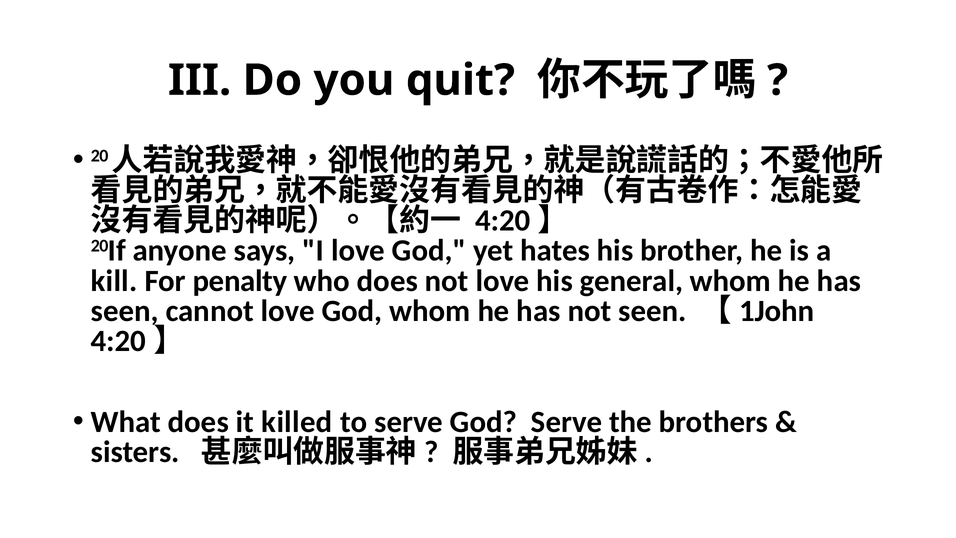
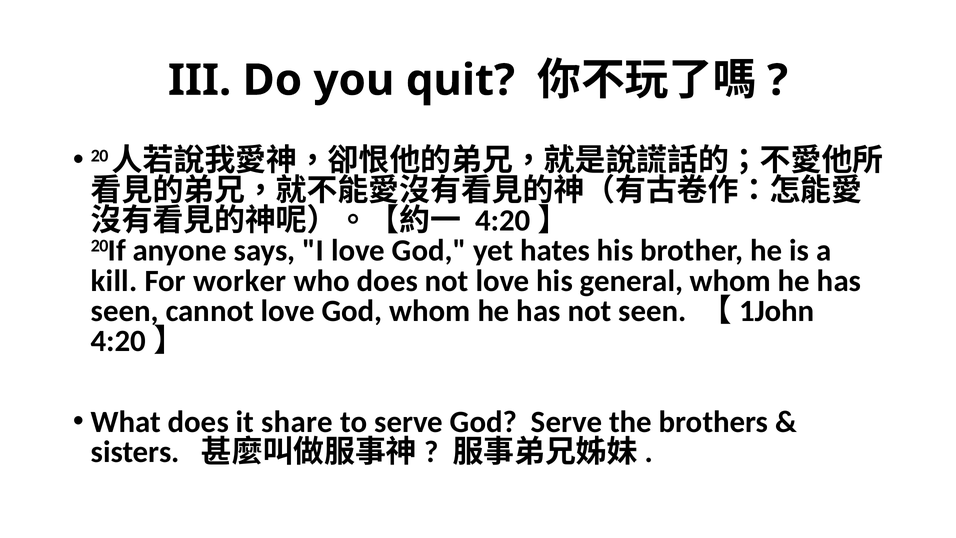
penalty: penalty -> worker
killed: killed -> share
